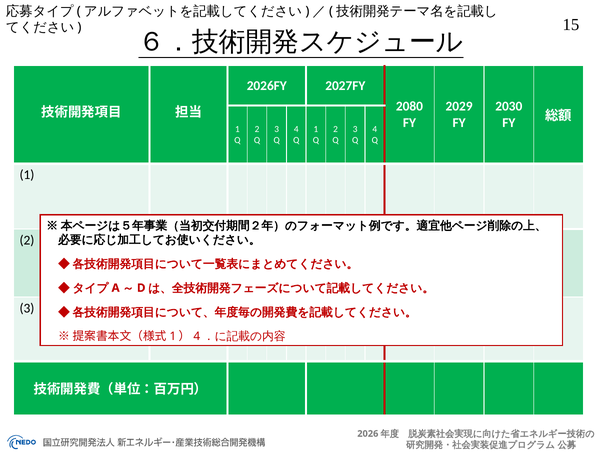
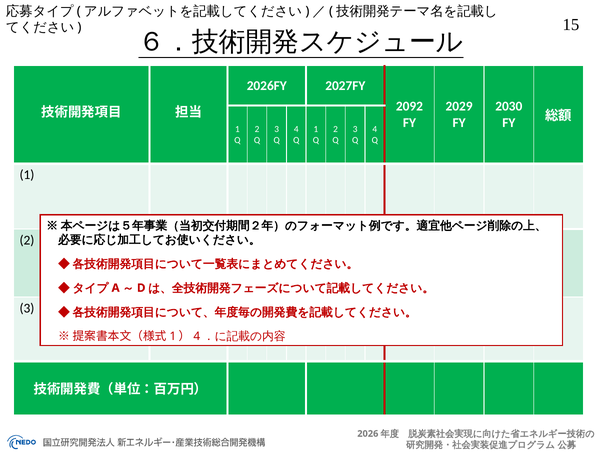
2080: 2080 -> 2092
